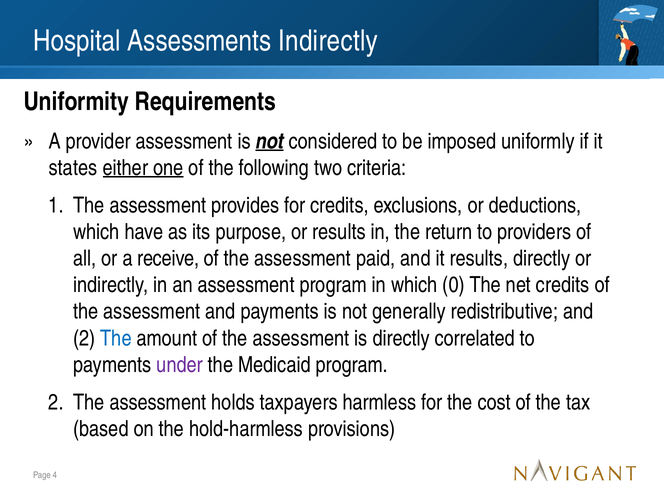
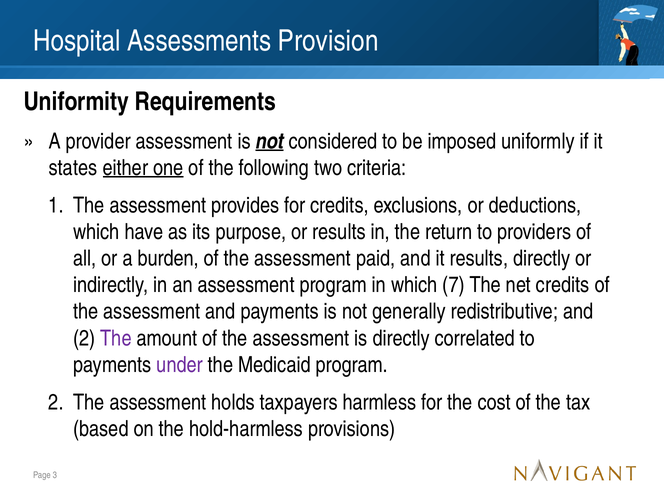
Assessments Indirectly: Indirectly -> Provision
receive: receive -> burden
0: 0 -> 7
The at (116, 338) colour: blue -> purple
4: 4 -> 3
